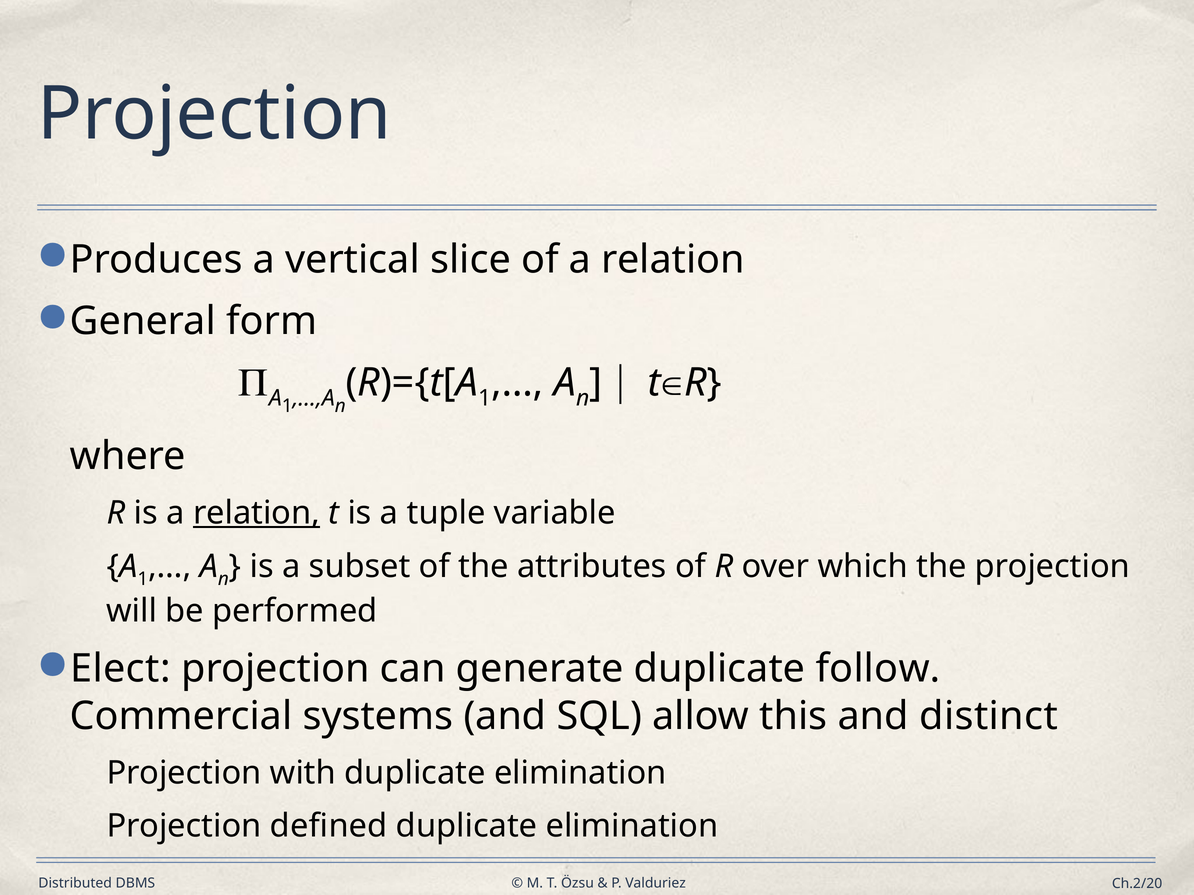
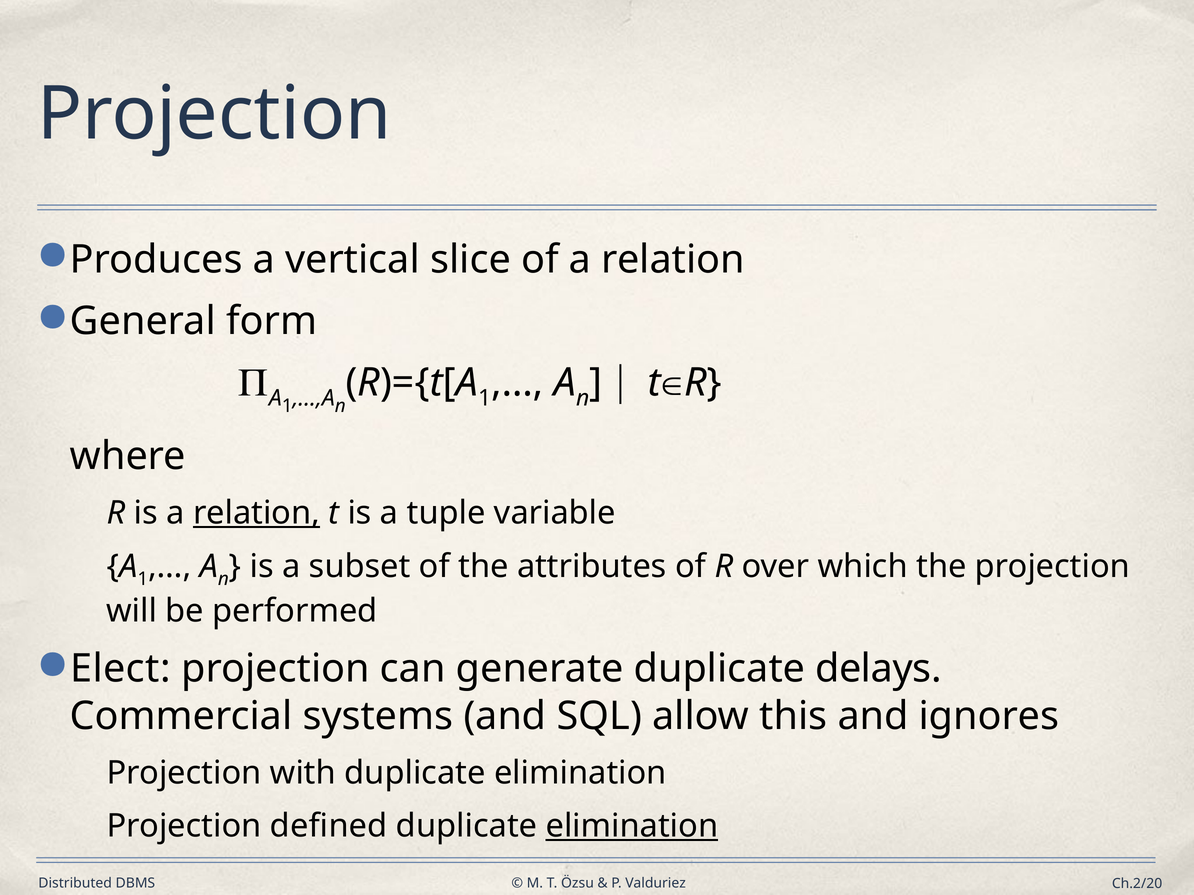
follow: follow -> delays
distinct: distinct -> ignores
elimination at (632, 827) underline: none -> present
